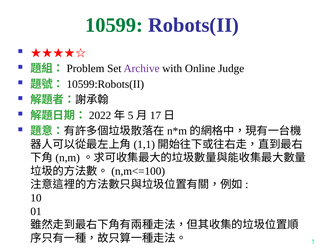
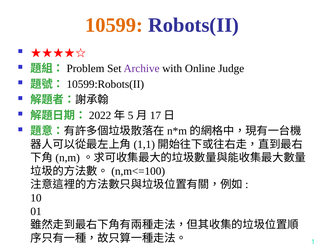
10599 colour: green -> orange
